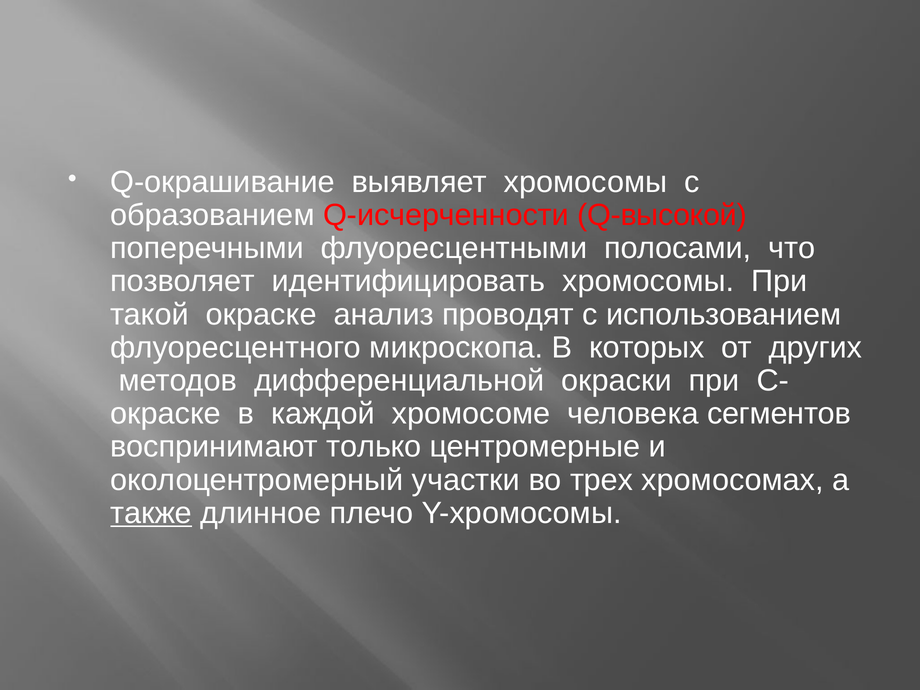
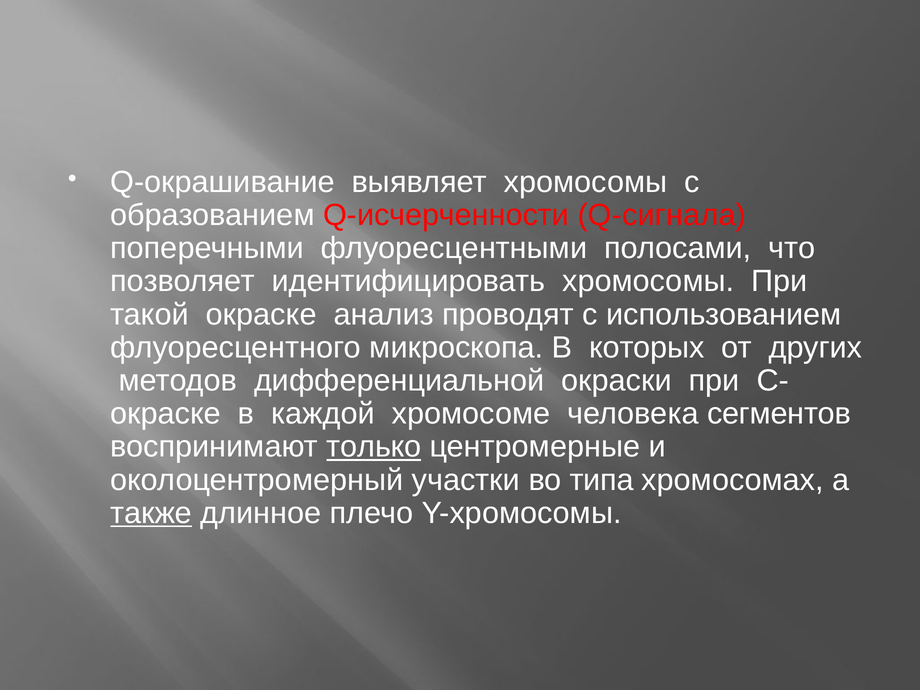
Q-высокой: Q-высокой -> Q-сигнала
только underline: none -> present
трех: трех -> типа
